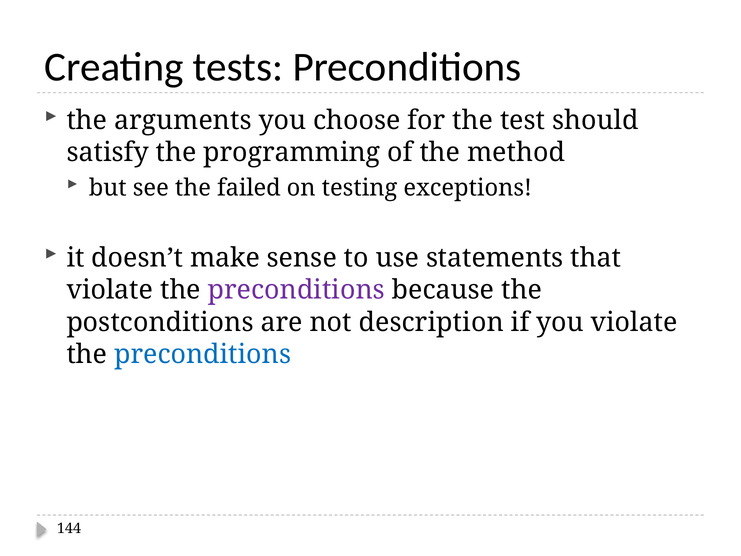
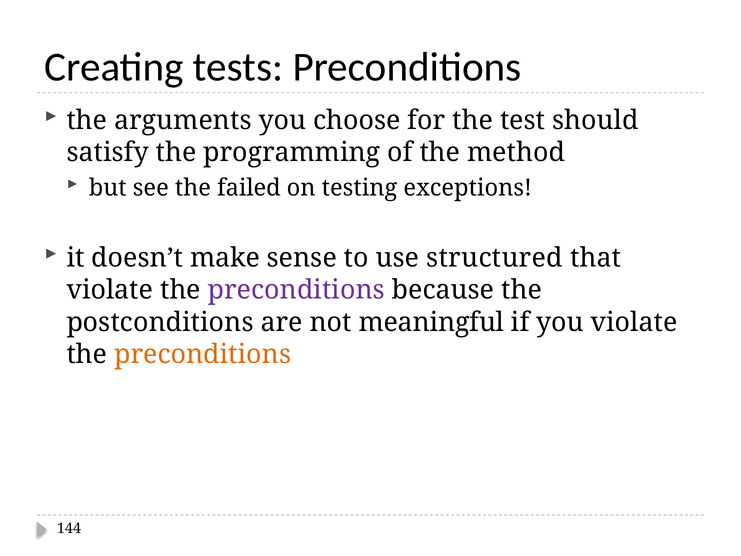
statements: statements -> structured
description: description -> meaningful
preconditions at (203, 354) colour: blue -> orange
